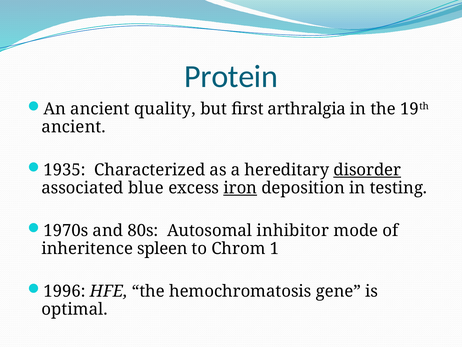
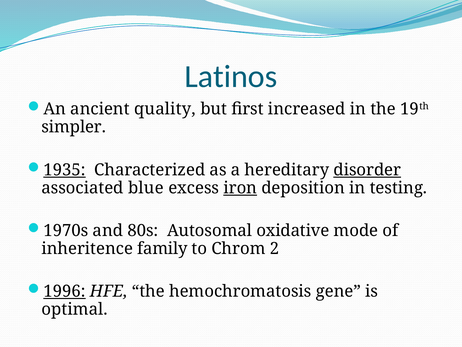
Protein: Protein -> Latinos
arthralgia: arthralgia -> increased
ancient at (74, 127): ancient -> simpler
1935 underline: none -> present
inhibitor: inhibitor -> oxidative
spleen: spleen -> family
1: 1 -> 2
1996 underline: none -> present
